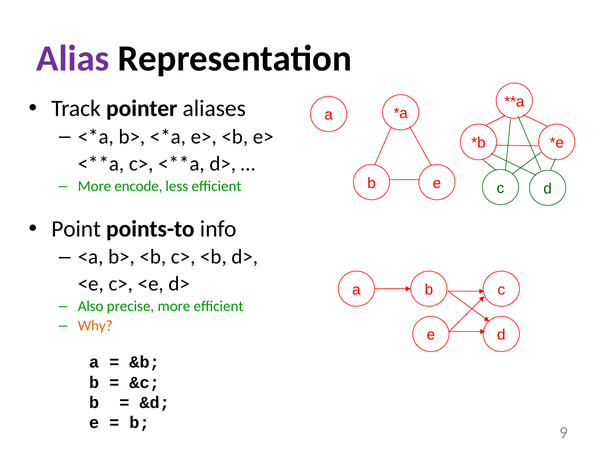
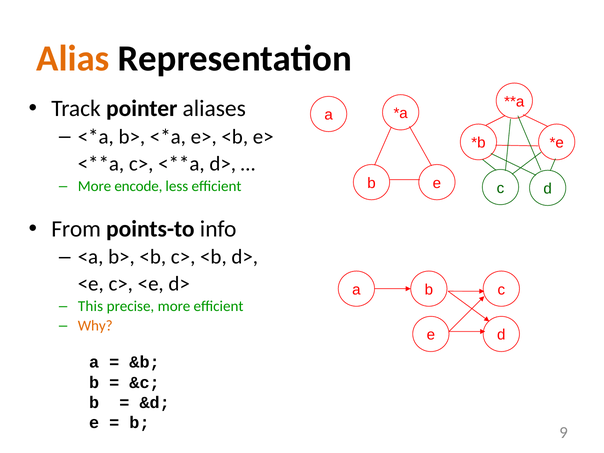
Alias colour: purple -> orange
Point: Point -> From
Also: Also -> This
